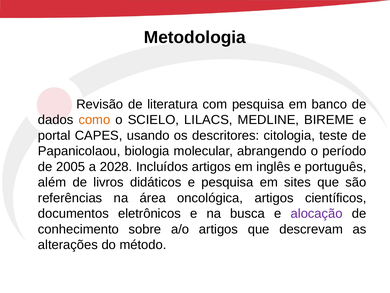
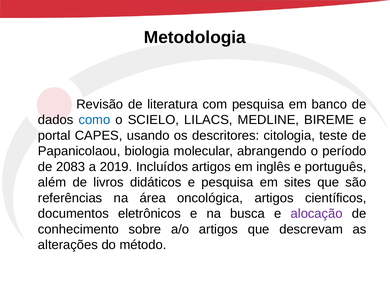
como colour: orange -> blue
2005: 2005 -> 2083
2028: 2028 -> 2019
